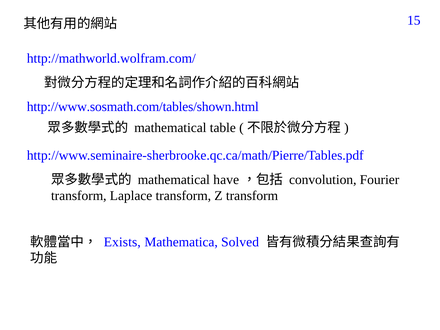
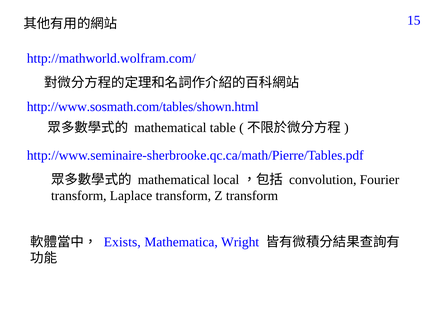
have: have -> local
Solved: Solved -> Wright
